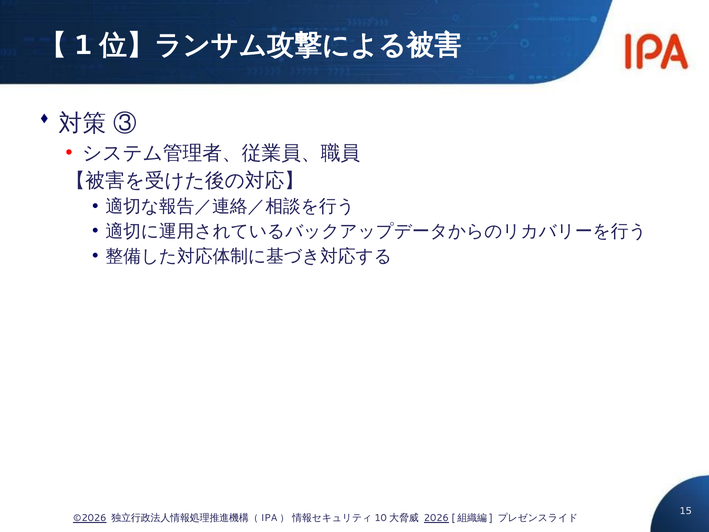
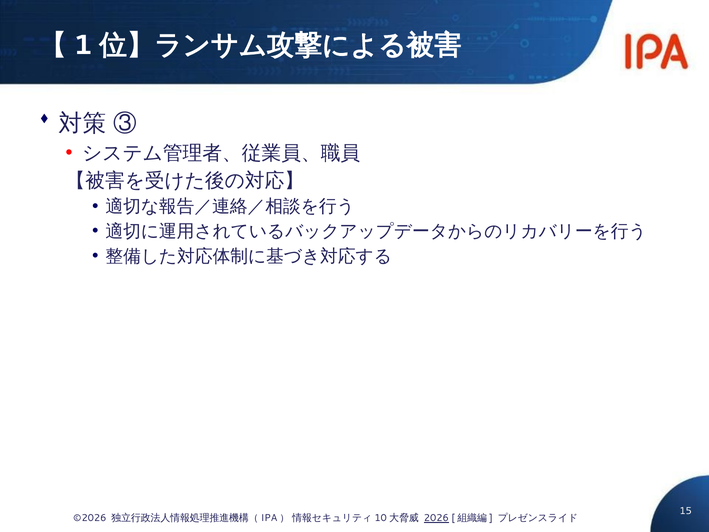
©2026 underline: present -> none
